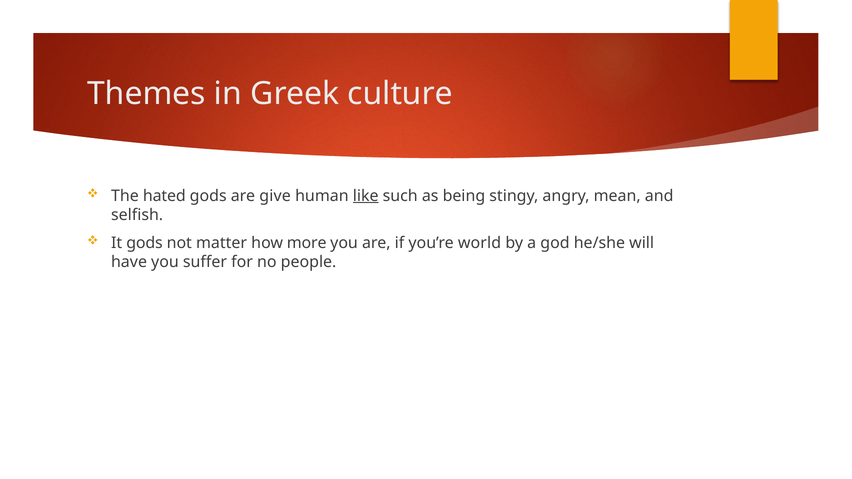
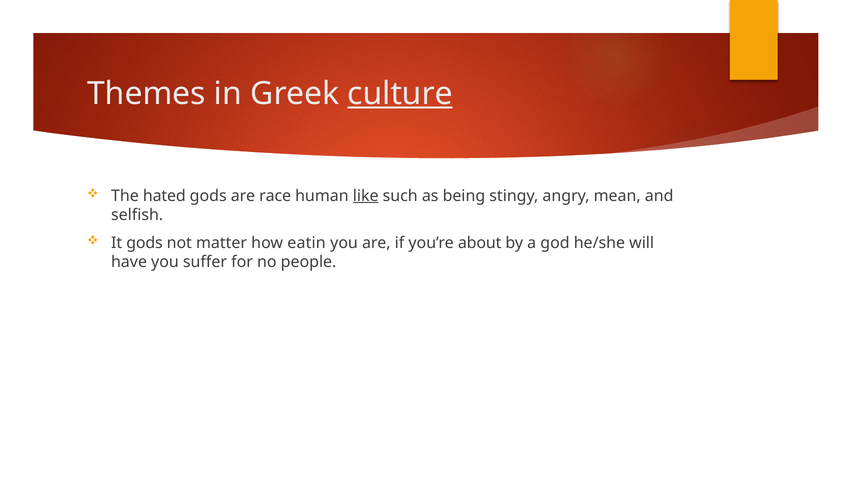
culture underline: none -> present
give: give -> race
more: more -> eatin
world: world -> about
